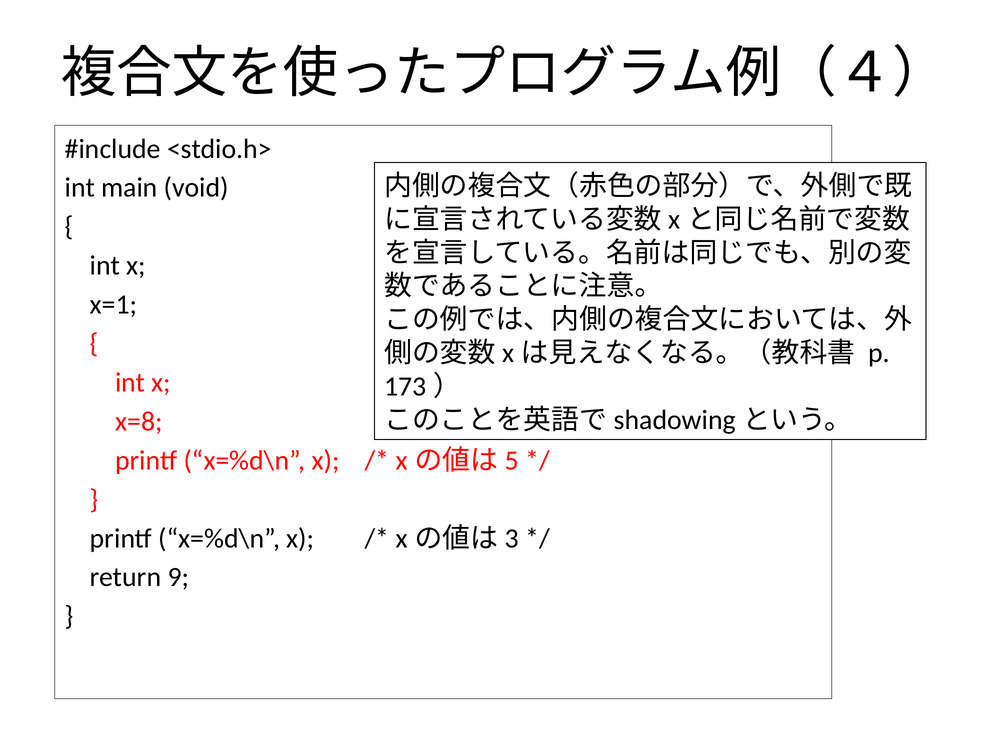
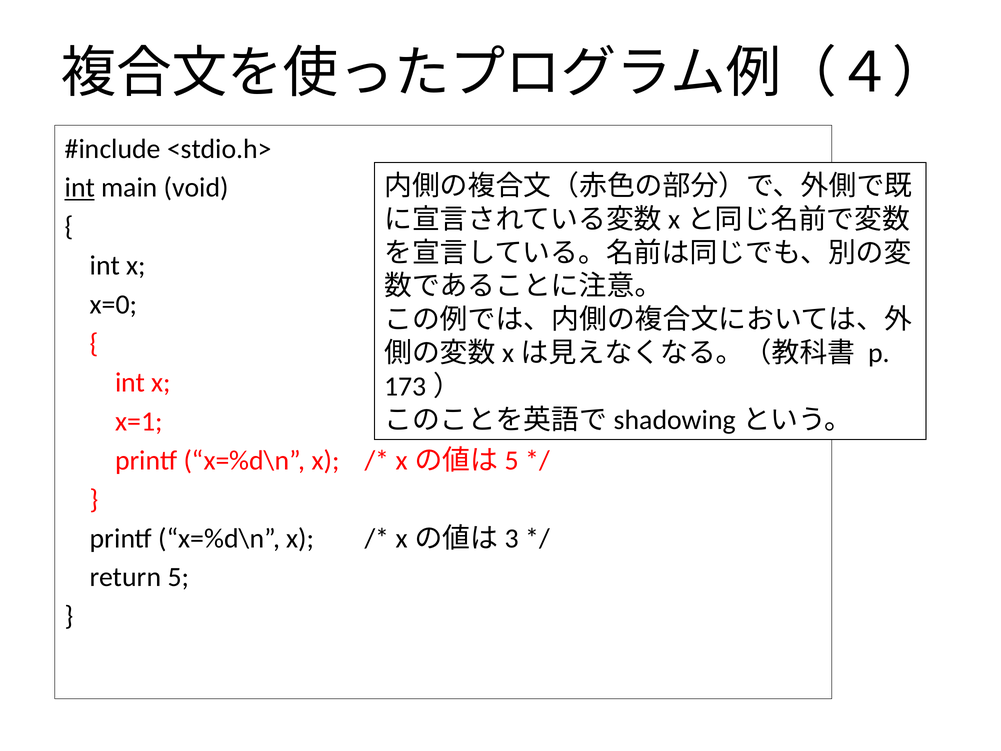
int at (80, 188) underline: none -> present
x=1: x=1 -> x=0
x=8: x=8 -> x=1
9: 9 -> 5
